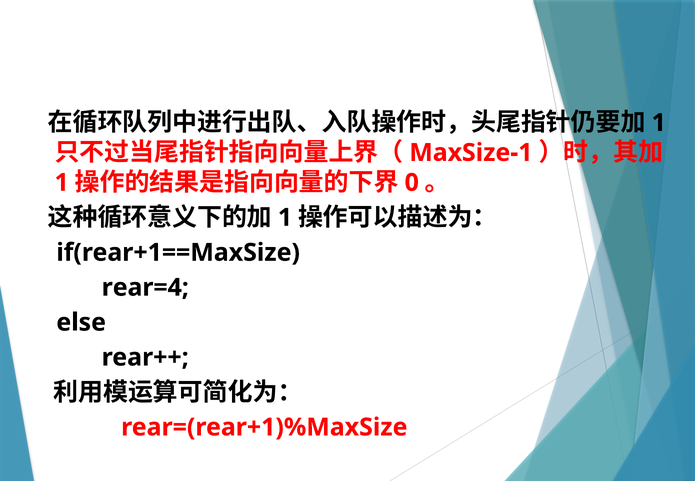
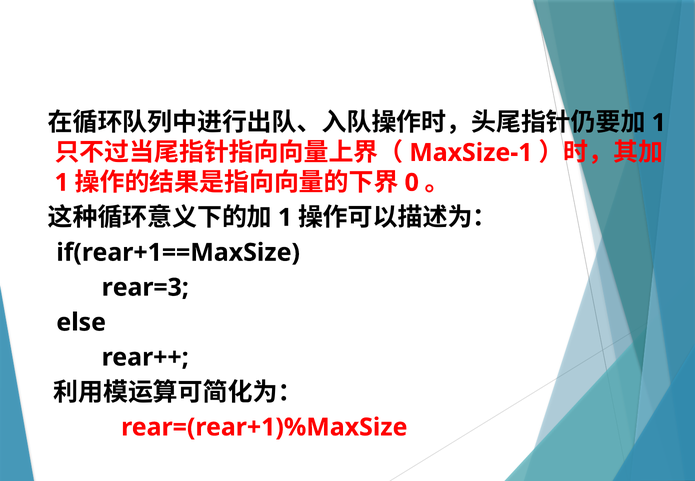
rear=4: rear=4 -> rear=3
